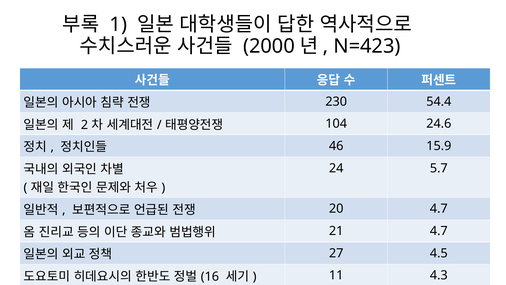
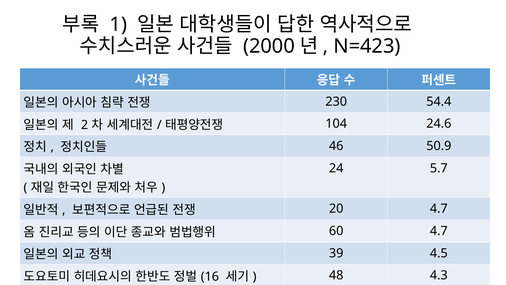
15.9: 15.9 -> 50.9
21: 21 -> 60
27: 27 -> 39
11: 11 -> 48
